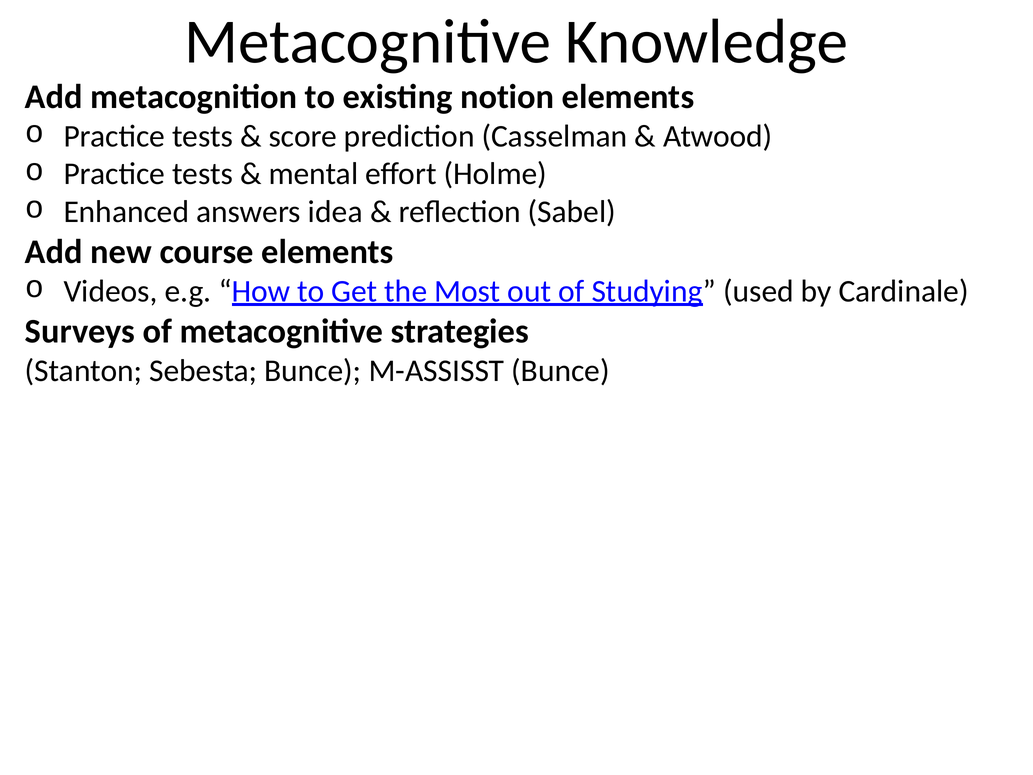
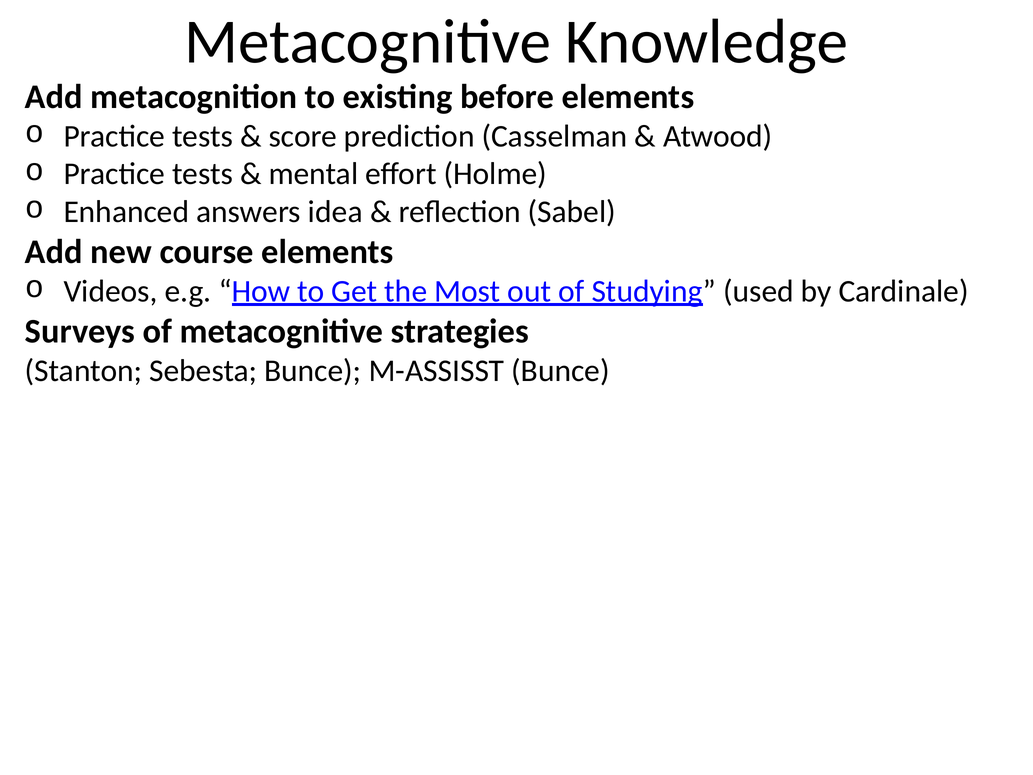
notion: notion -> before
